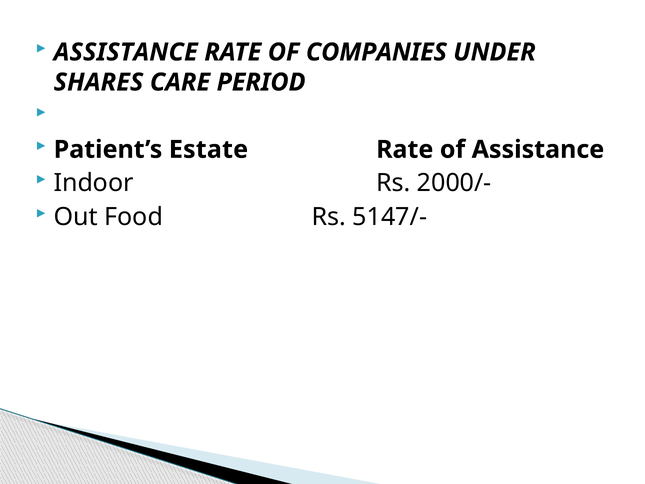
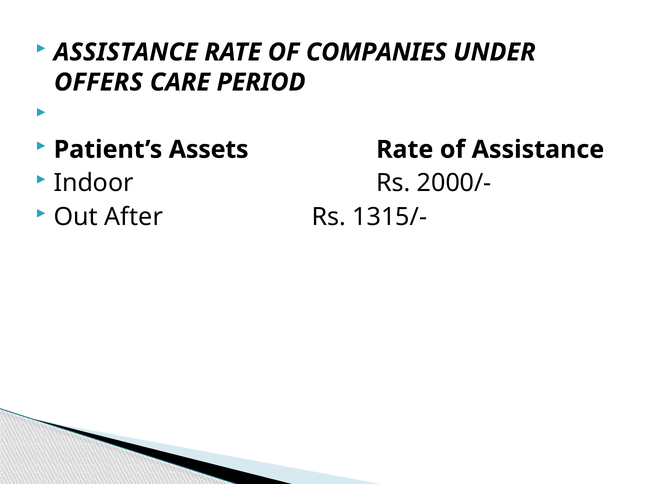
SHARES: SHARES -> OFFERS
Estate: Estate -> Assets
Food: Food -> After
5147/-: 5147/- -> 1315/-
